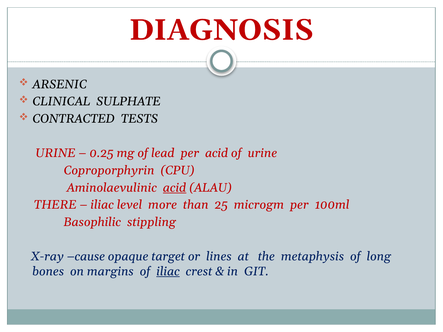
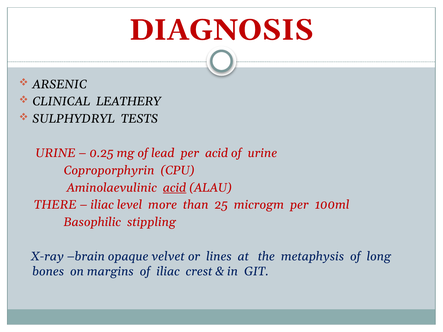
SULPHATE: SULPHATE -> LEATHERY
CONTRACTED: CONTRACTED -> SULPHYDRYL
cause: cause -> brain
target: target -> velvet
iliac at (168, 272) underline: present -> none
